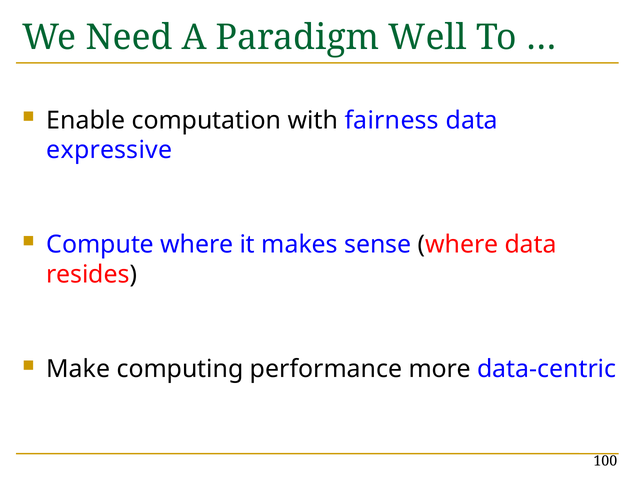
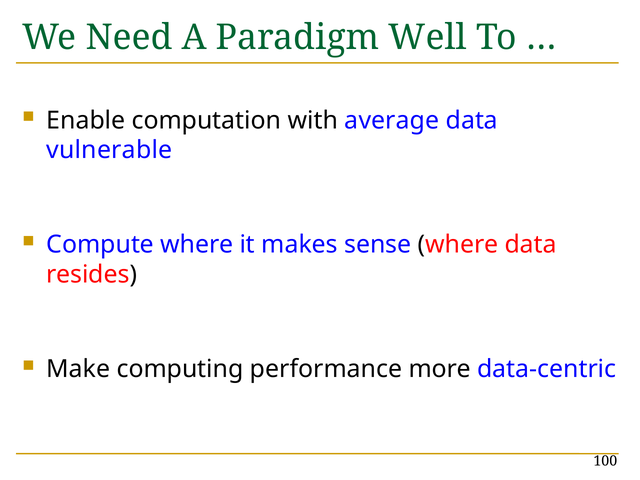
fairness: fairness -> average
expressive: expressive -> vulnerable
